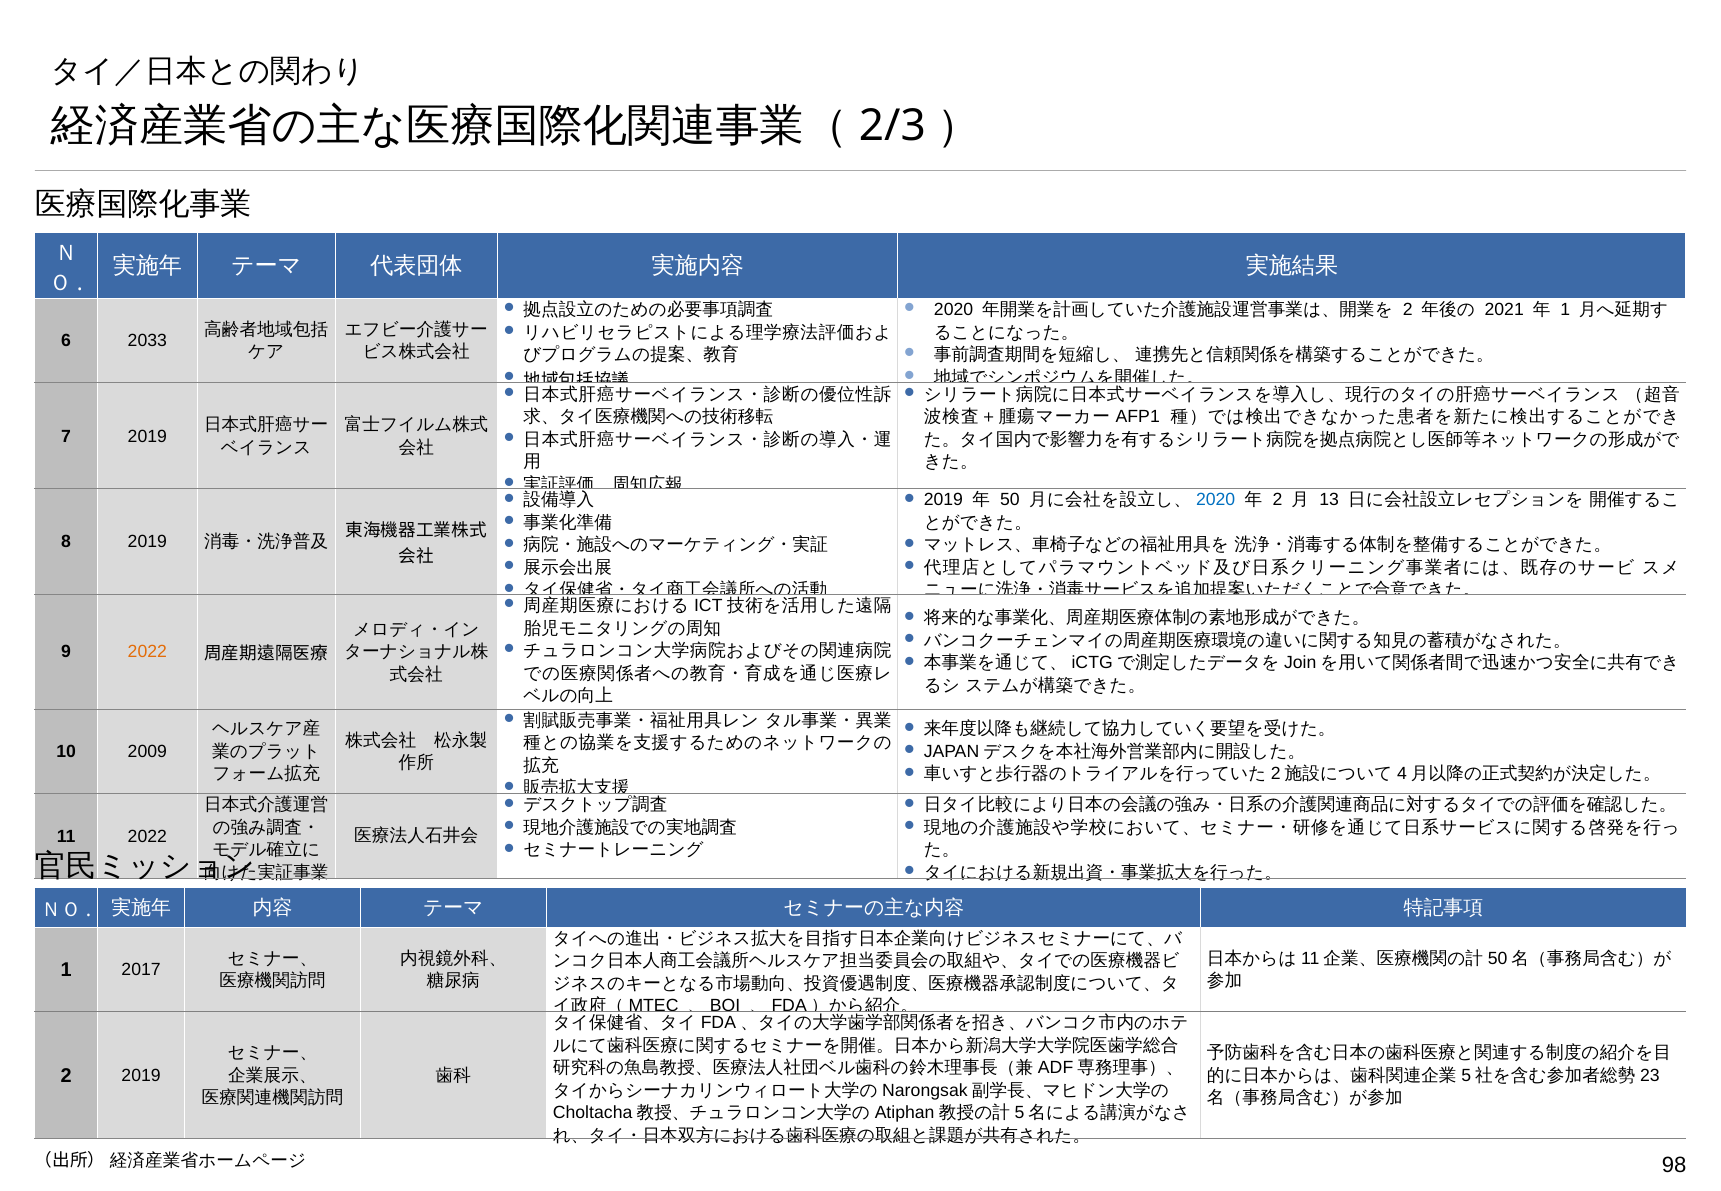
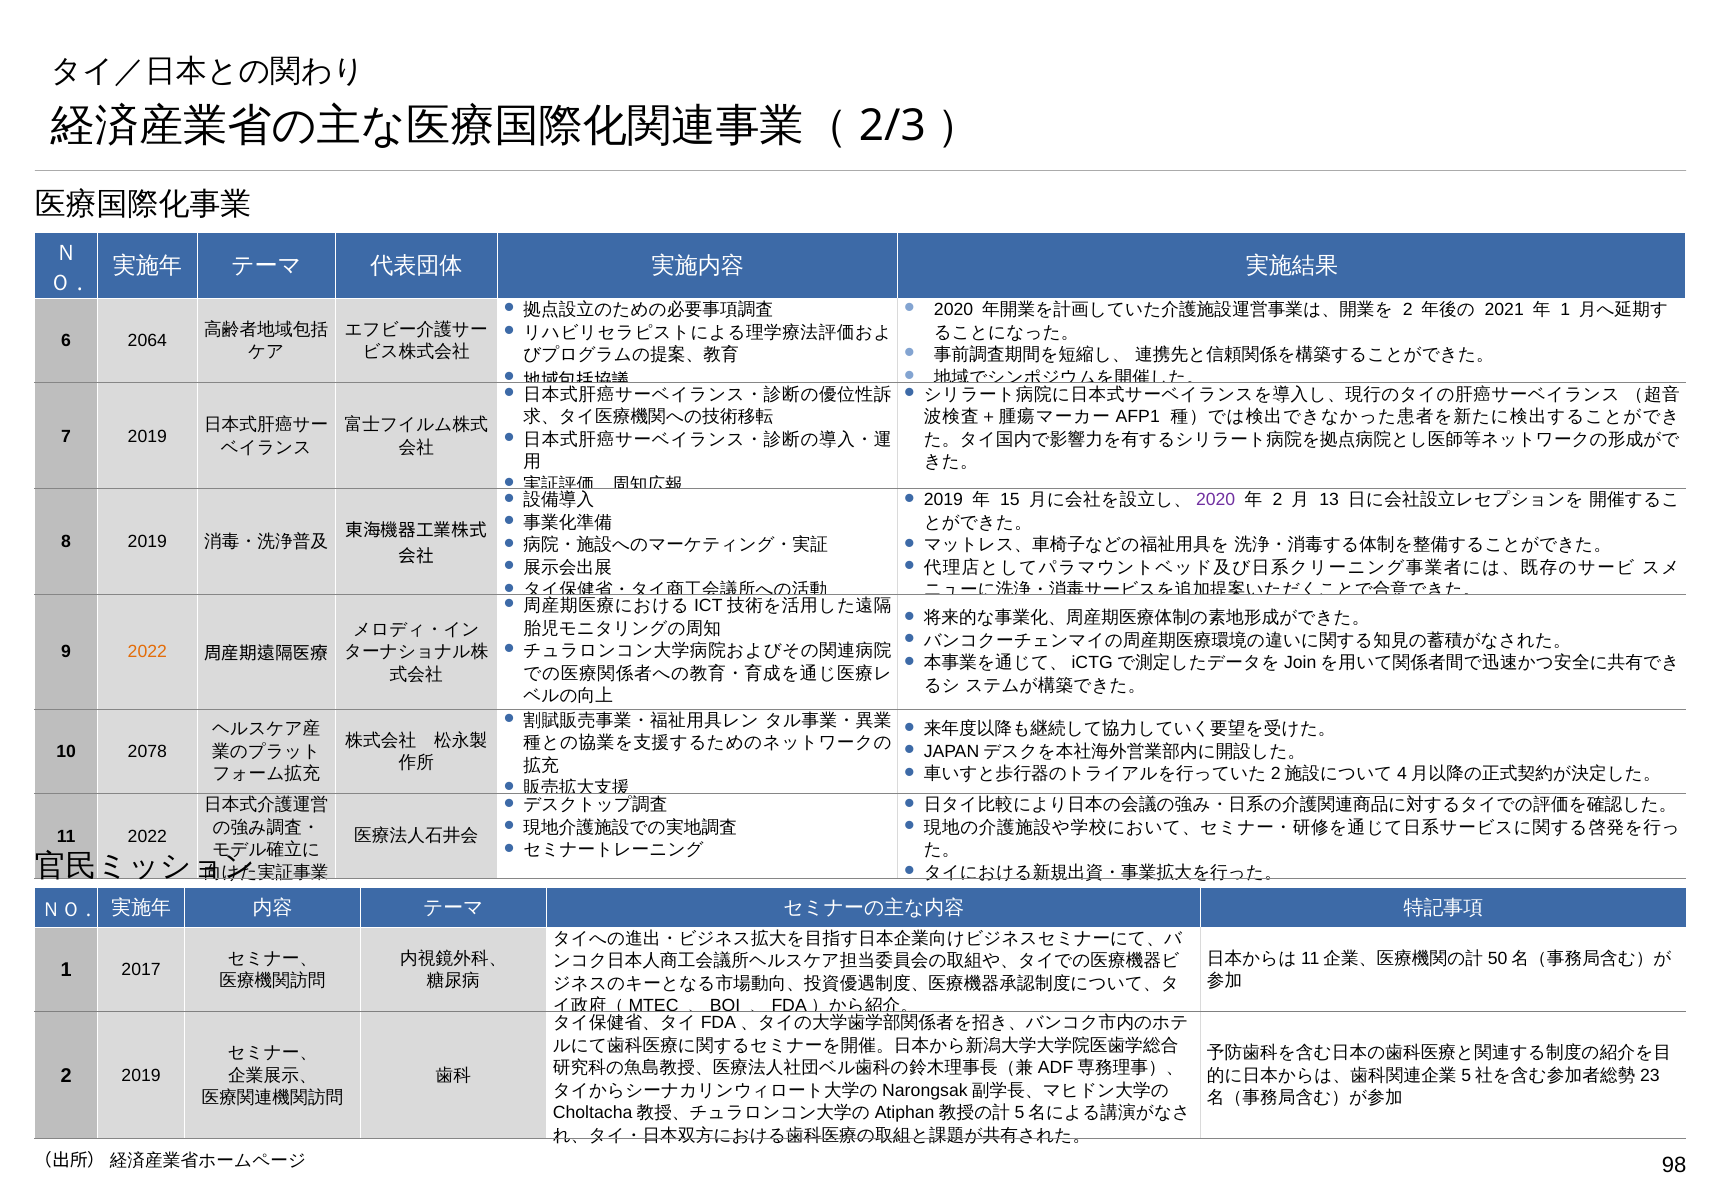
2033: 2033 -> 2064
50: 50 -> 15
2020 at (1216, 500) colour: blue -> purple
2009: 2009 -> 2078
